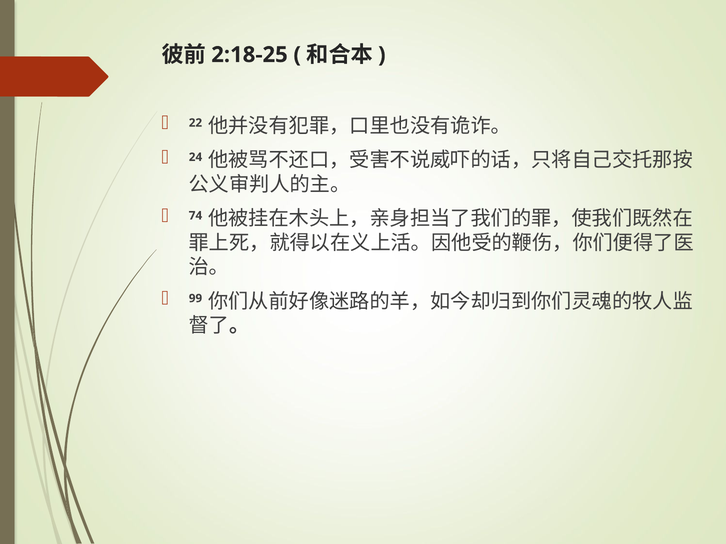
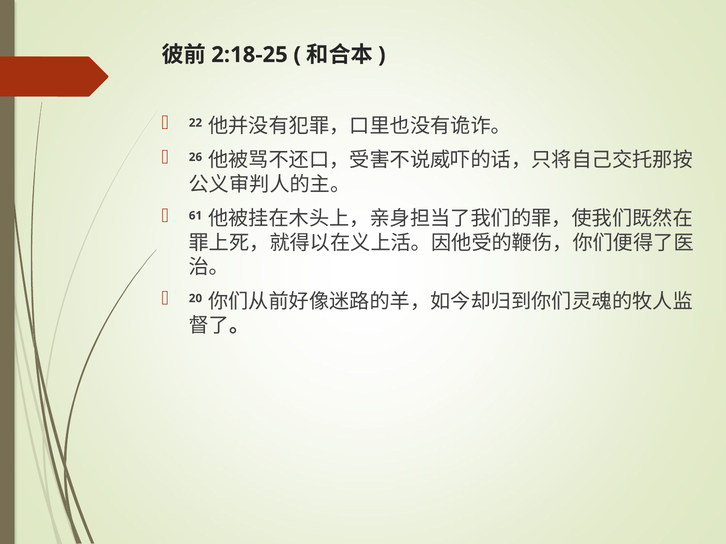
24: 24 -> 26
74: 74 -> 61
99: 99 -> 20
